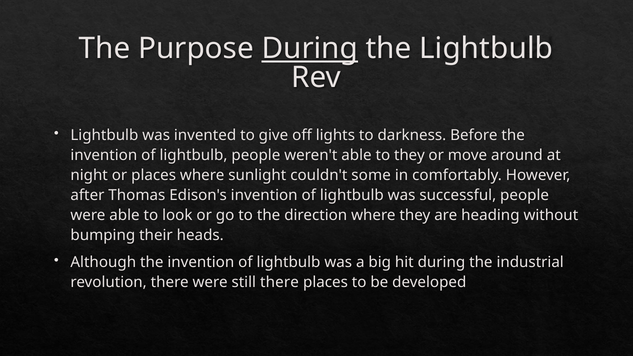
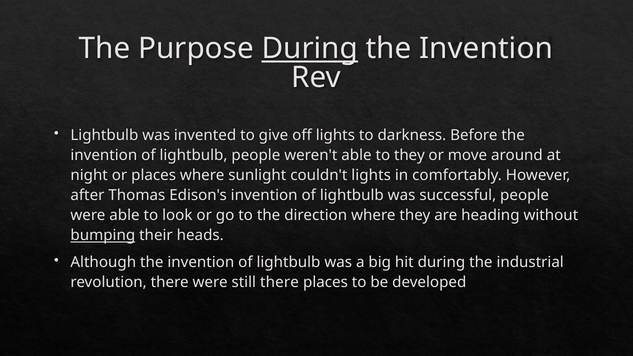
Lightbulb at (486, 49): Lightbulb -> Invention
couldn't some: some -> lights
bumping underline: none -> present
